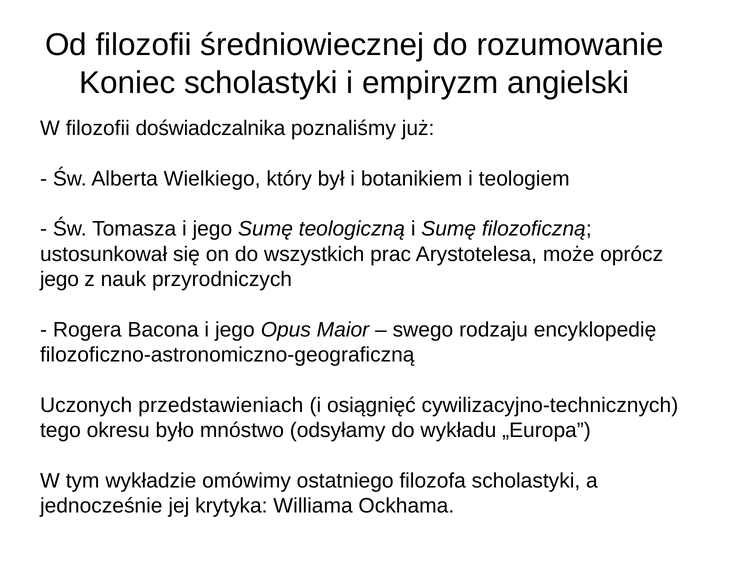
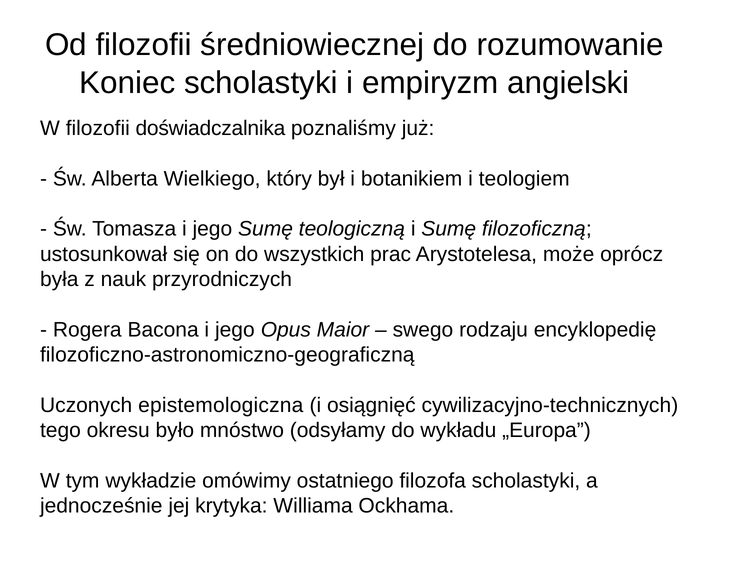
jego at (59, 279): jego -> była
przedstawieniach: przedstawieniach -> epistemologiczna
